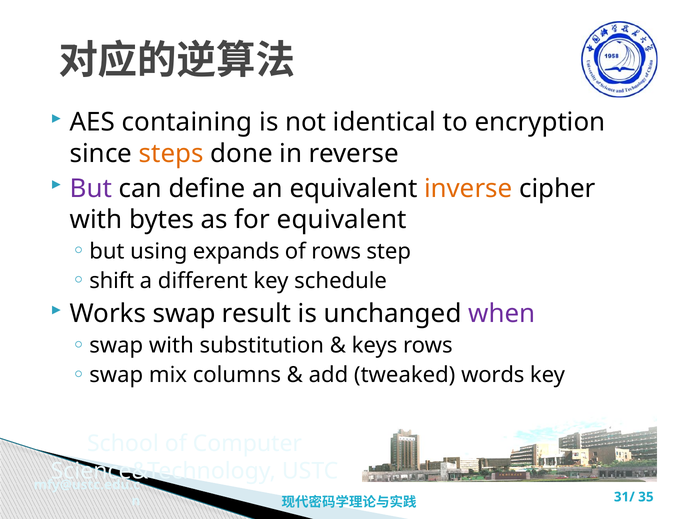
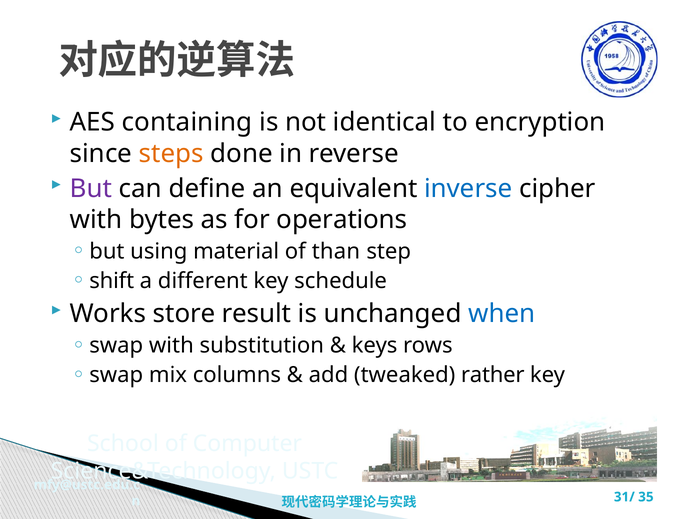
inverse colour: orange -> blue
for equivalent: equivalent -> operations
expands: expands -> material
of rows: rows -> than
Works swap: swap -> store
when colour: purple -> blue
words: words -> rather
